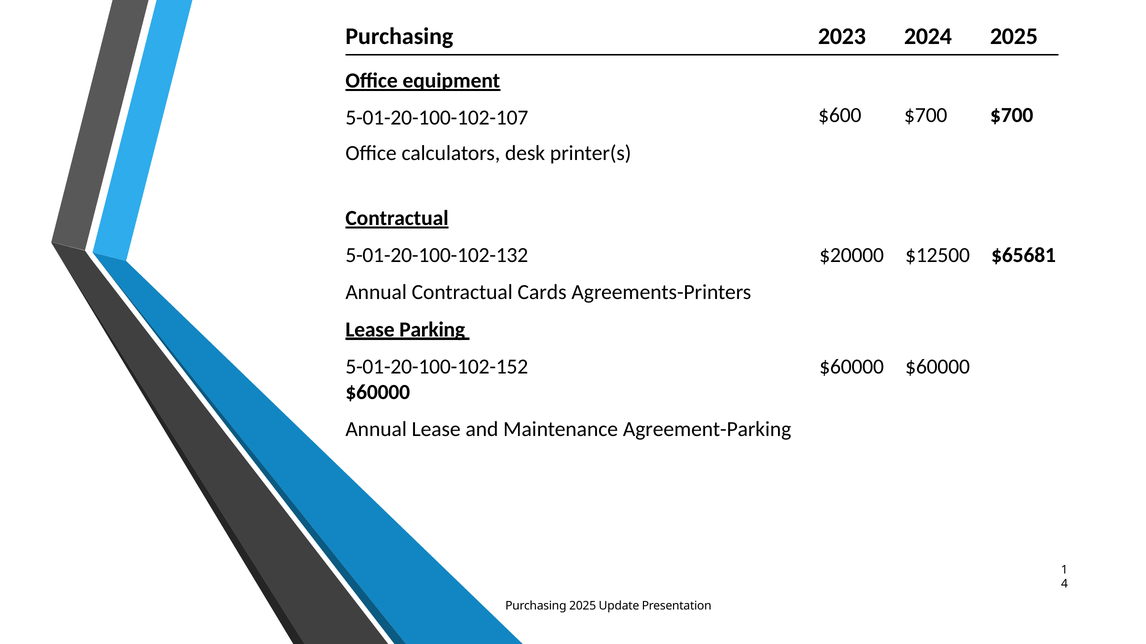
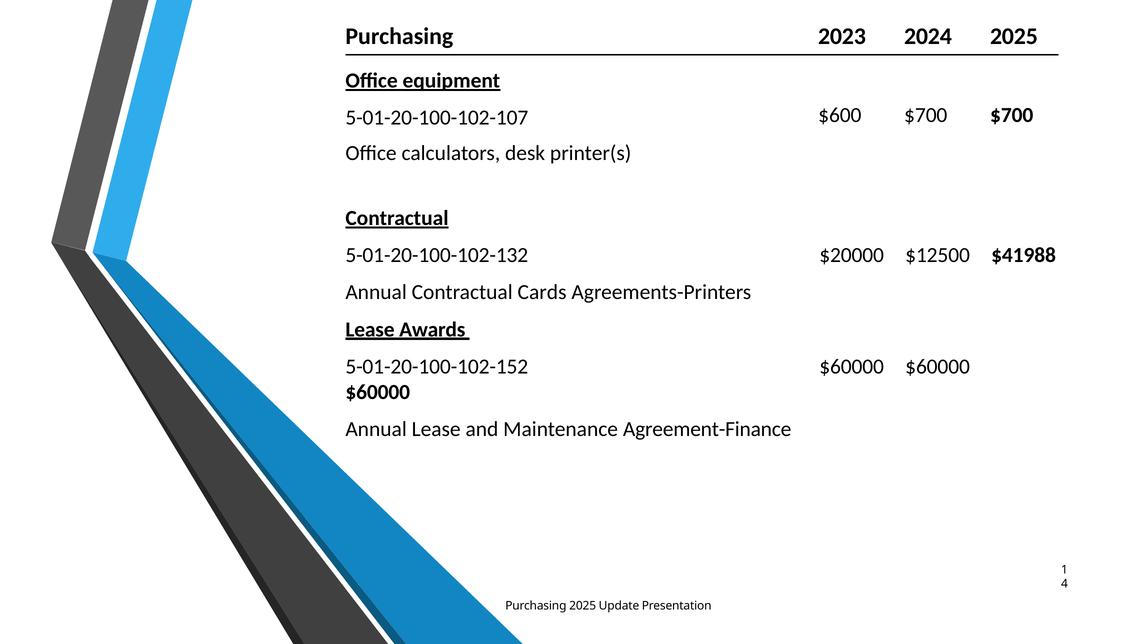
$65681: $65681 -> $41988
Parking: Parking -> Awards
Agreement-Parking: Agreement-Parking -> Agreement-Finance
